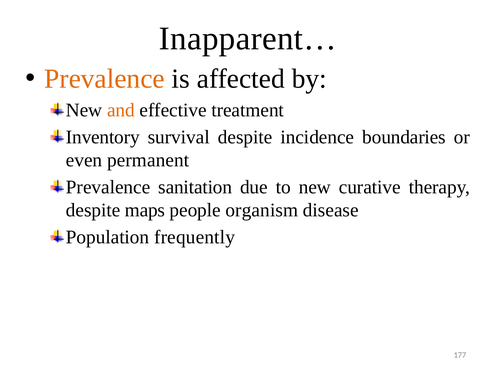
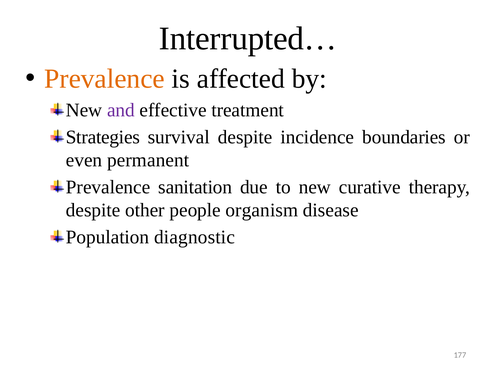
Inapparent…: Inapparent… -> Interrupted…
and colour: orange -> purple
Inventory: Inventory -> Strategies
maps: maps -> other
frequently: frequently -> diagnostic
